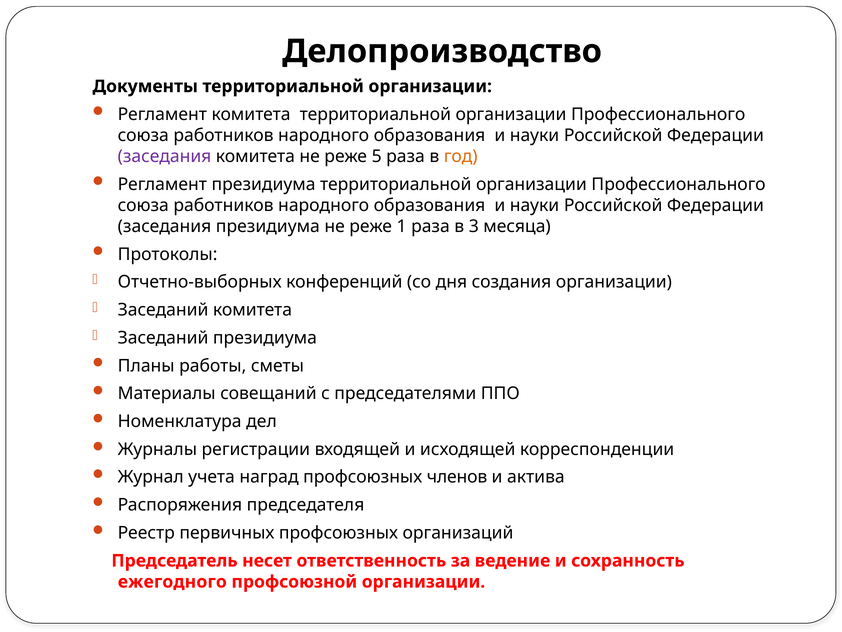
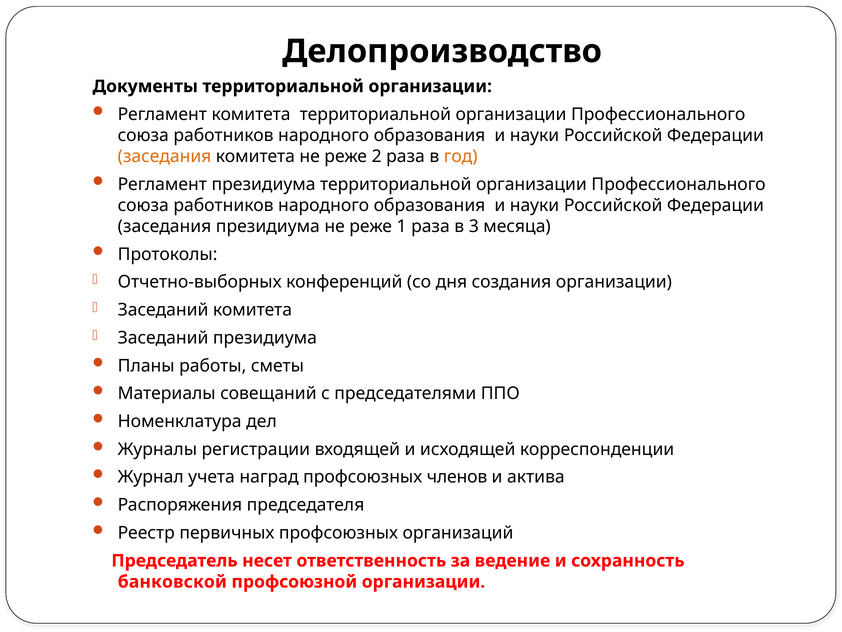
заседания at (165, 156) colour: purple -> orange
5: 5 -> 2
ежегодного: ежегодного -> банковской
